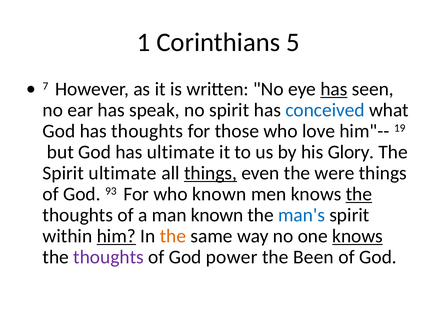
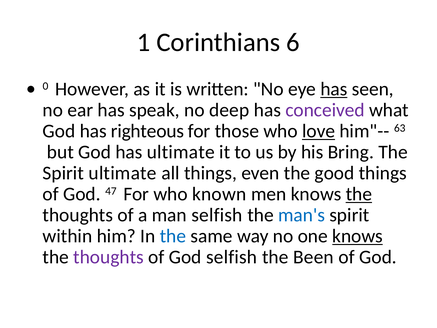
5: 5 -> 6
7: 7 -> 0
no spirit: spirit -> deep
conceived colour: blue -> purple
has thoughts: thoughts -> righteous
love underline: none -> present
19: 19 -> 63
Glory: Glory -> Bring
things at (211, 173) underline: present -> none
were: were -> good
93: 93 -> 47
man known: known -> selfish
him underline: present -> none
the at (173, 236) colour: orange -> blue
God power: power -> selfish
